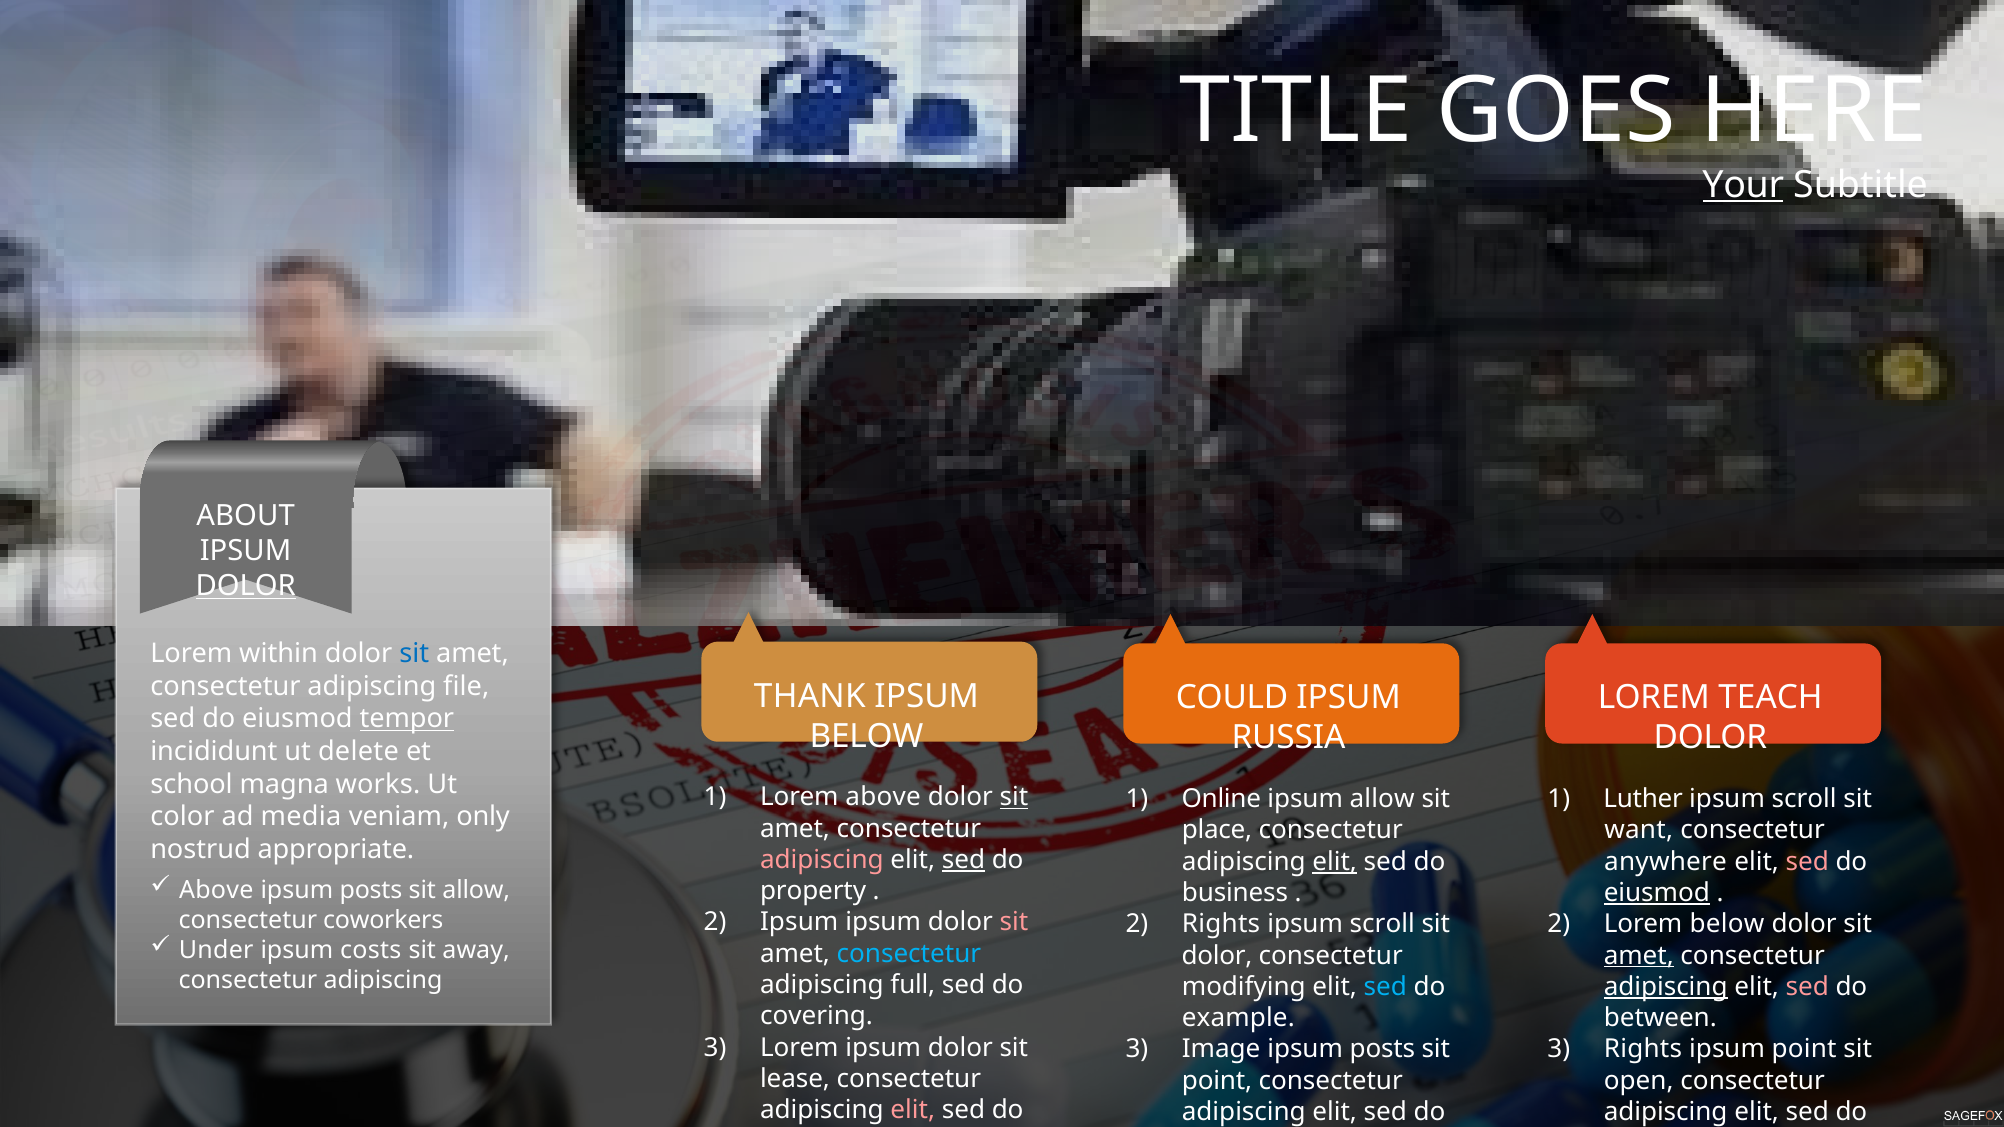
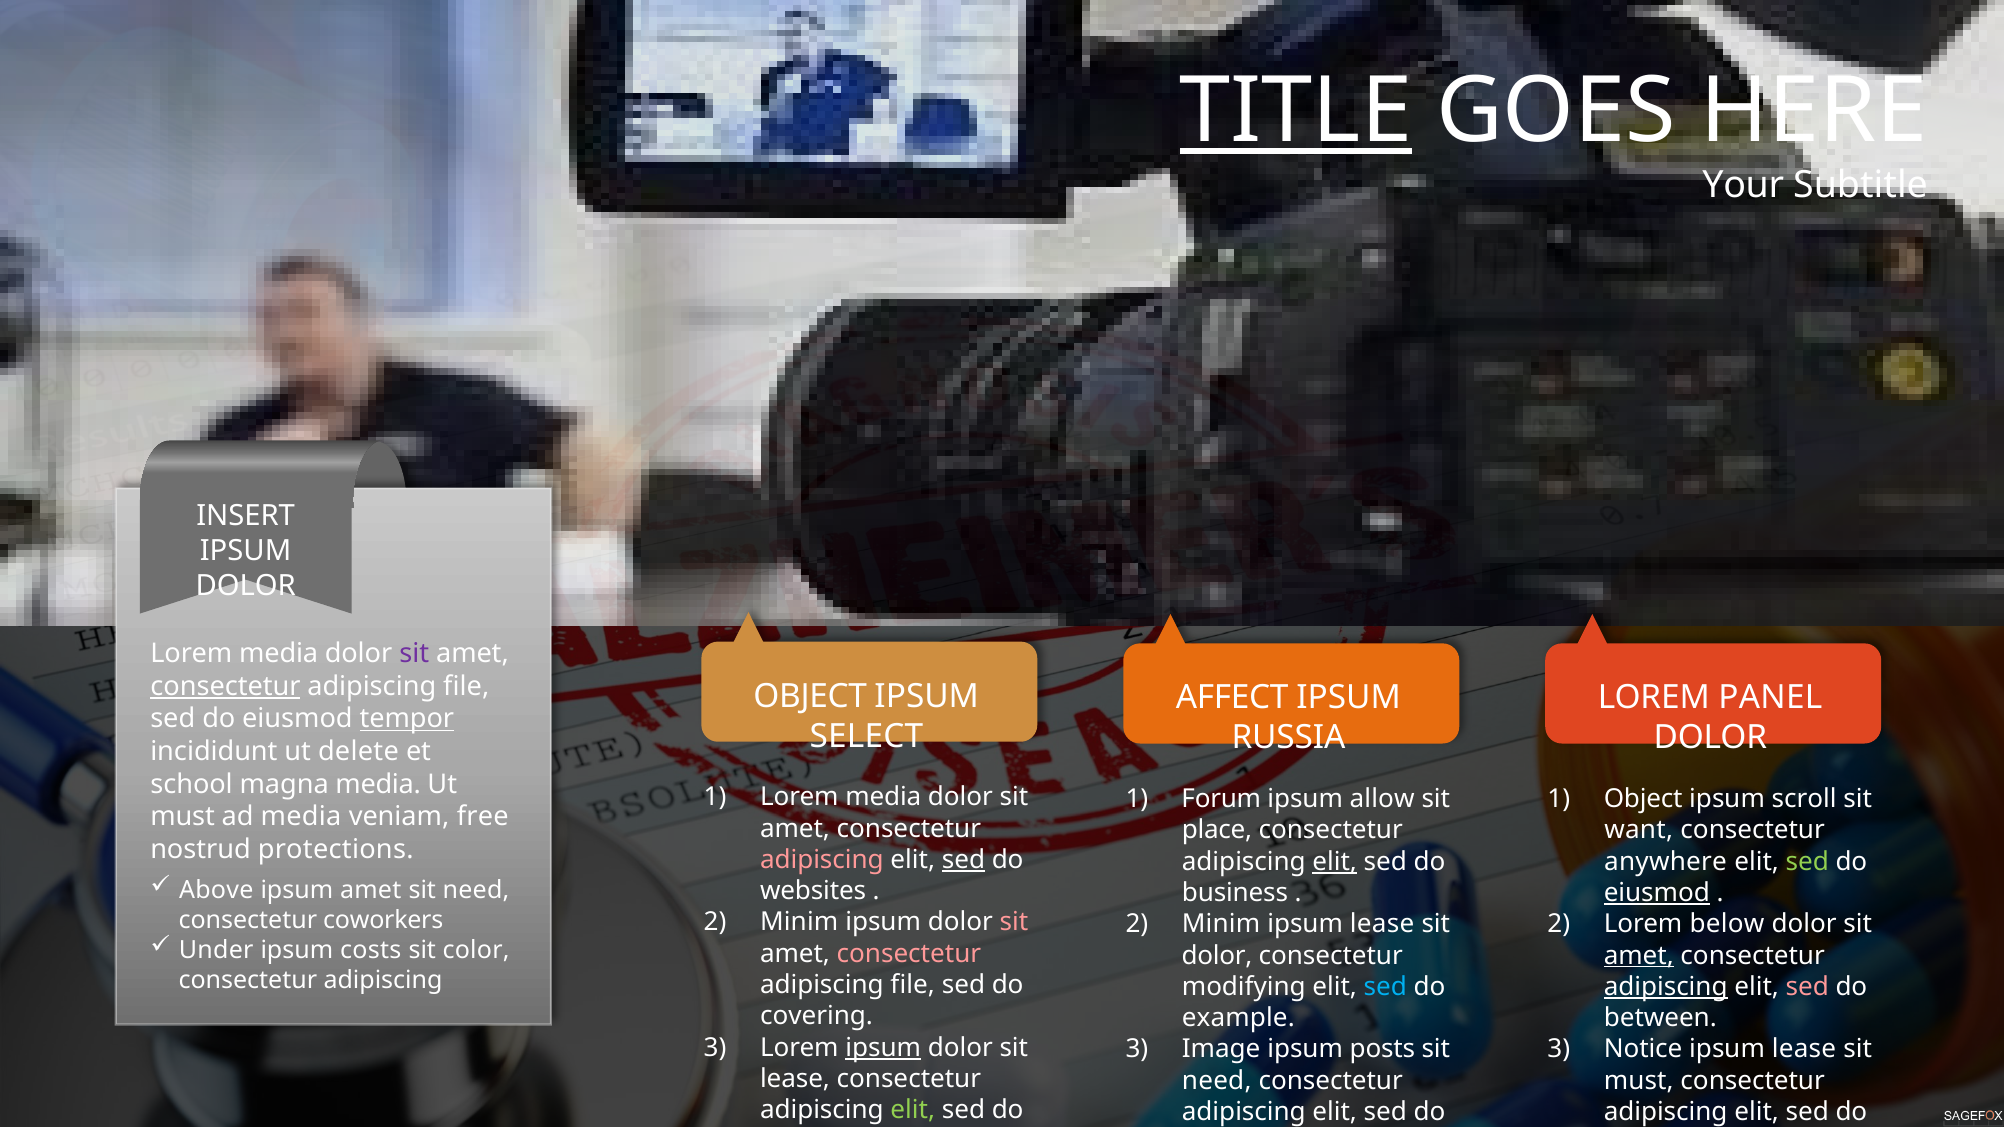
TITLE underline: none -> present
Your underline: present -> none
ABOUT: ABOUT -> INSERT
DOLOR at (246, 586) underline: present -> none
within at (279, 654): within -> media
sit at (414, 654) colour: blue -> purple
consectetur at (225, 686) underline: none -> present
THANK at (810, 696): THANK -> OBJECT
COULD: COULD -> AFFECT
TEACH: TEACH -> PANEL
BELOW at (867, 736): BELOW -> SELECT
magna works: works -> media
above at (883, 797): above -> media
sit at (1014, 797) underline: present -> none
Online: Online -> Forum
Luther at (1643, 799): Luther -> Object
color at (183, 817): color -> must
only: only -> free
appropriate: appropriate -> protections
sed at (1807, 862) colour: pink -> light green
posts at (371, 891): posts -> amet
allow at (476, 891): allow -> need
property: property -> websites
Ipsum at (799, 923): Ipsum -> Minim
Rights at (1221, 924): Rights -> Minim
scroll at (1382, 924): scroll -> lease
away: away -> color
consectetur at (909, 954) colour: light blue -> pink
full at (913, 985): full -> file
ipsum at (883, 1048) underline: none -> present
Rights at (1643, 1050): Rights -> Notice
point at (1804, 1050): point -> lease
point at (1217, 1081): point -> need
open at (1639, 1081): open -> must
elit at (913, 1110) colour: pink -> light green
